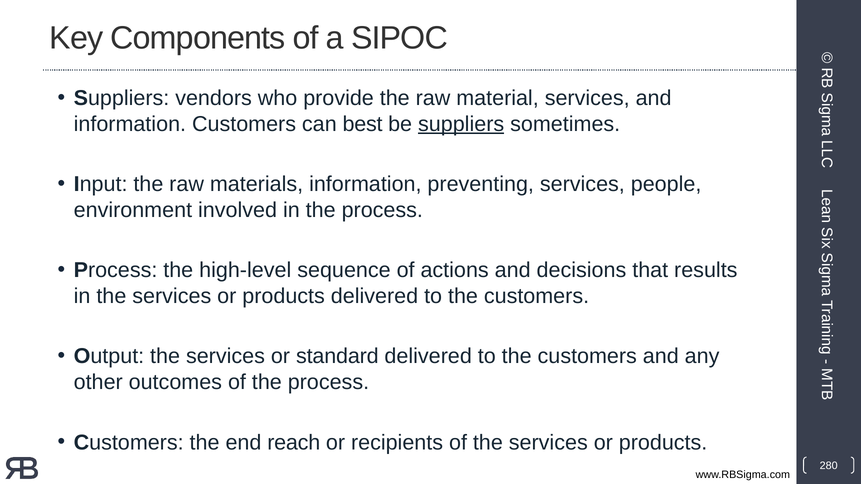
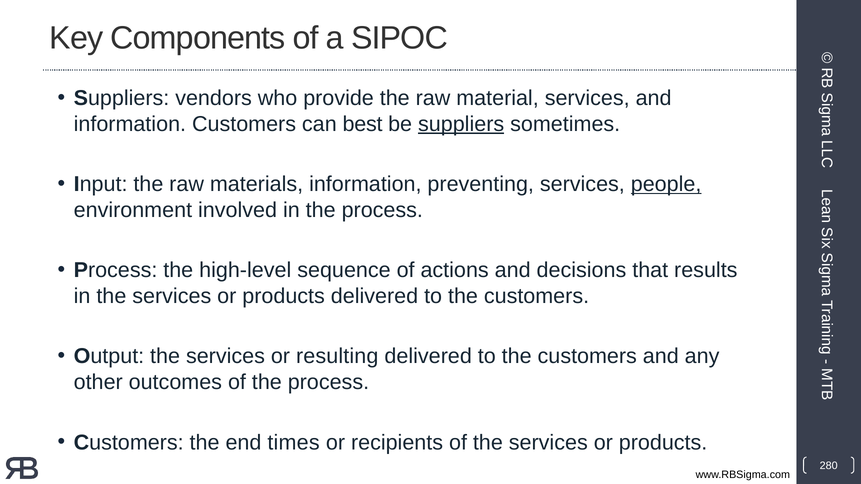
people underline: none -> present
standard: standard -> resulting
reach: reach -> times
